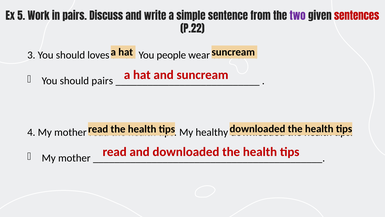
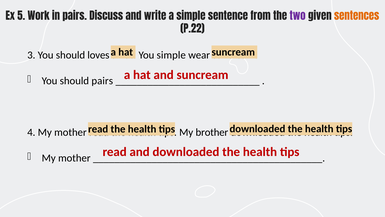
sentences colour: red -> orange
You people: people -> simple
healthy: healthy -> brother
